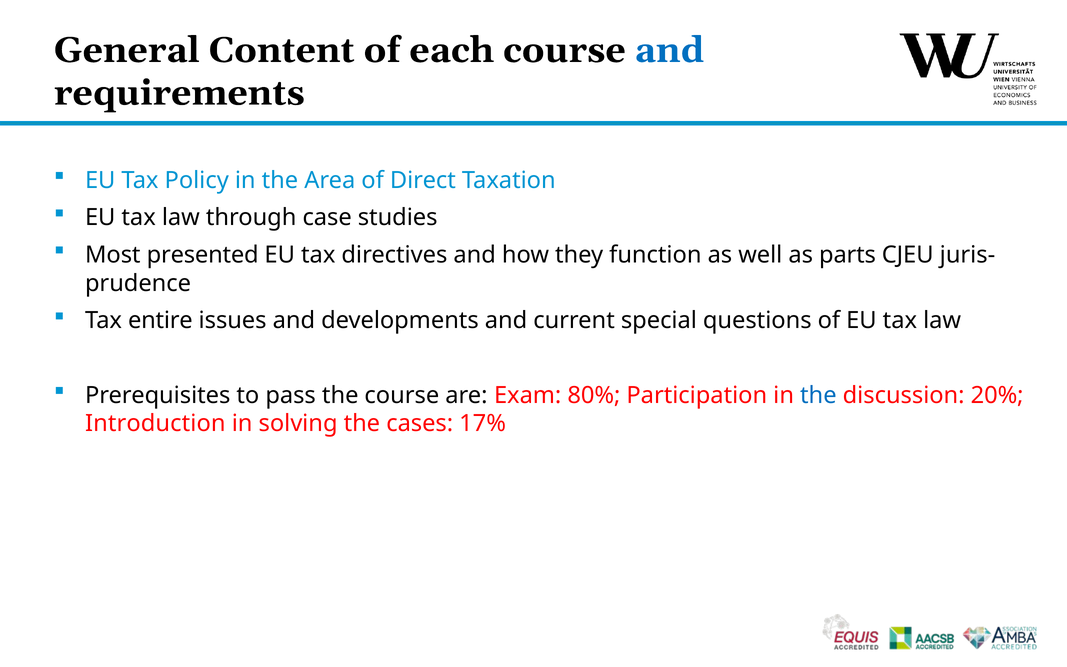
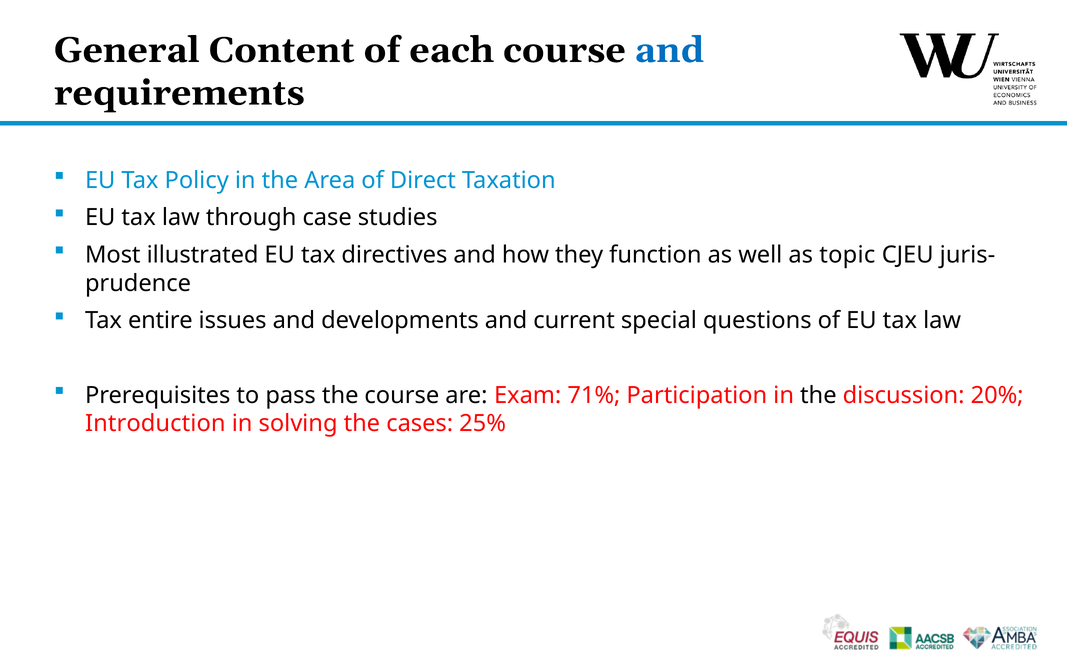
presented: presented -> illustrated
parts: parts -> topic
80%: 80% -> 71%
the at (818, 395) colour: blue -> black
17%: 17% -> 25%
